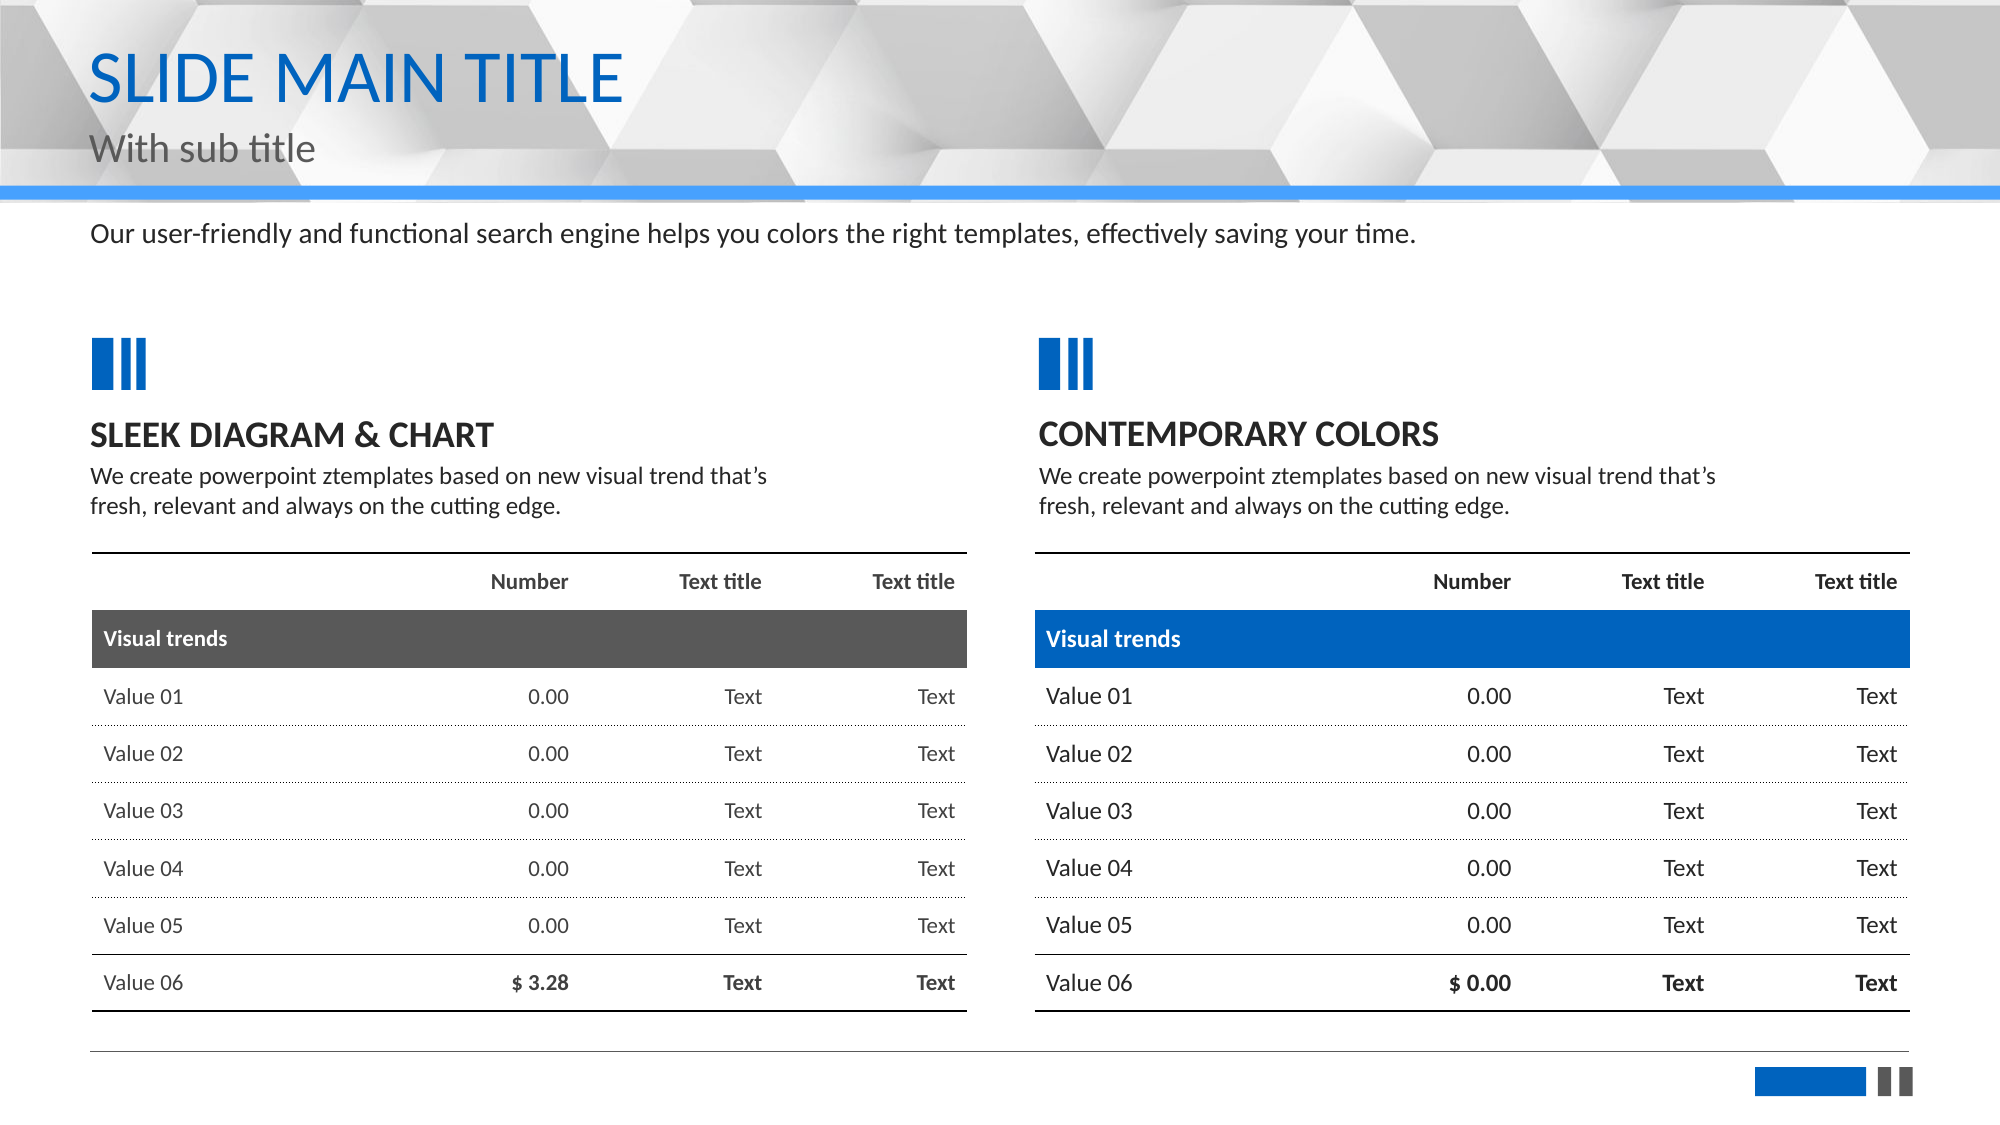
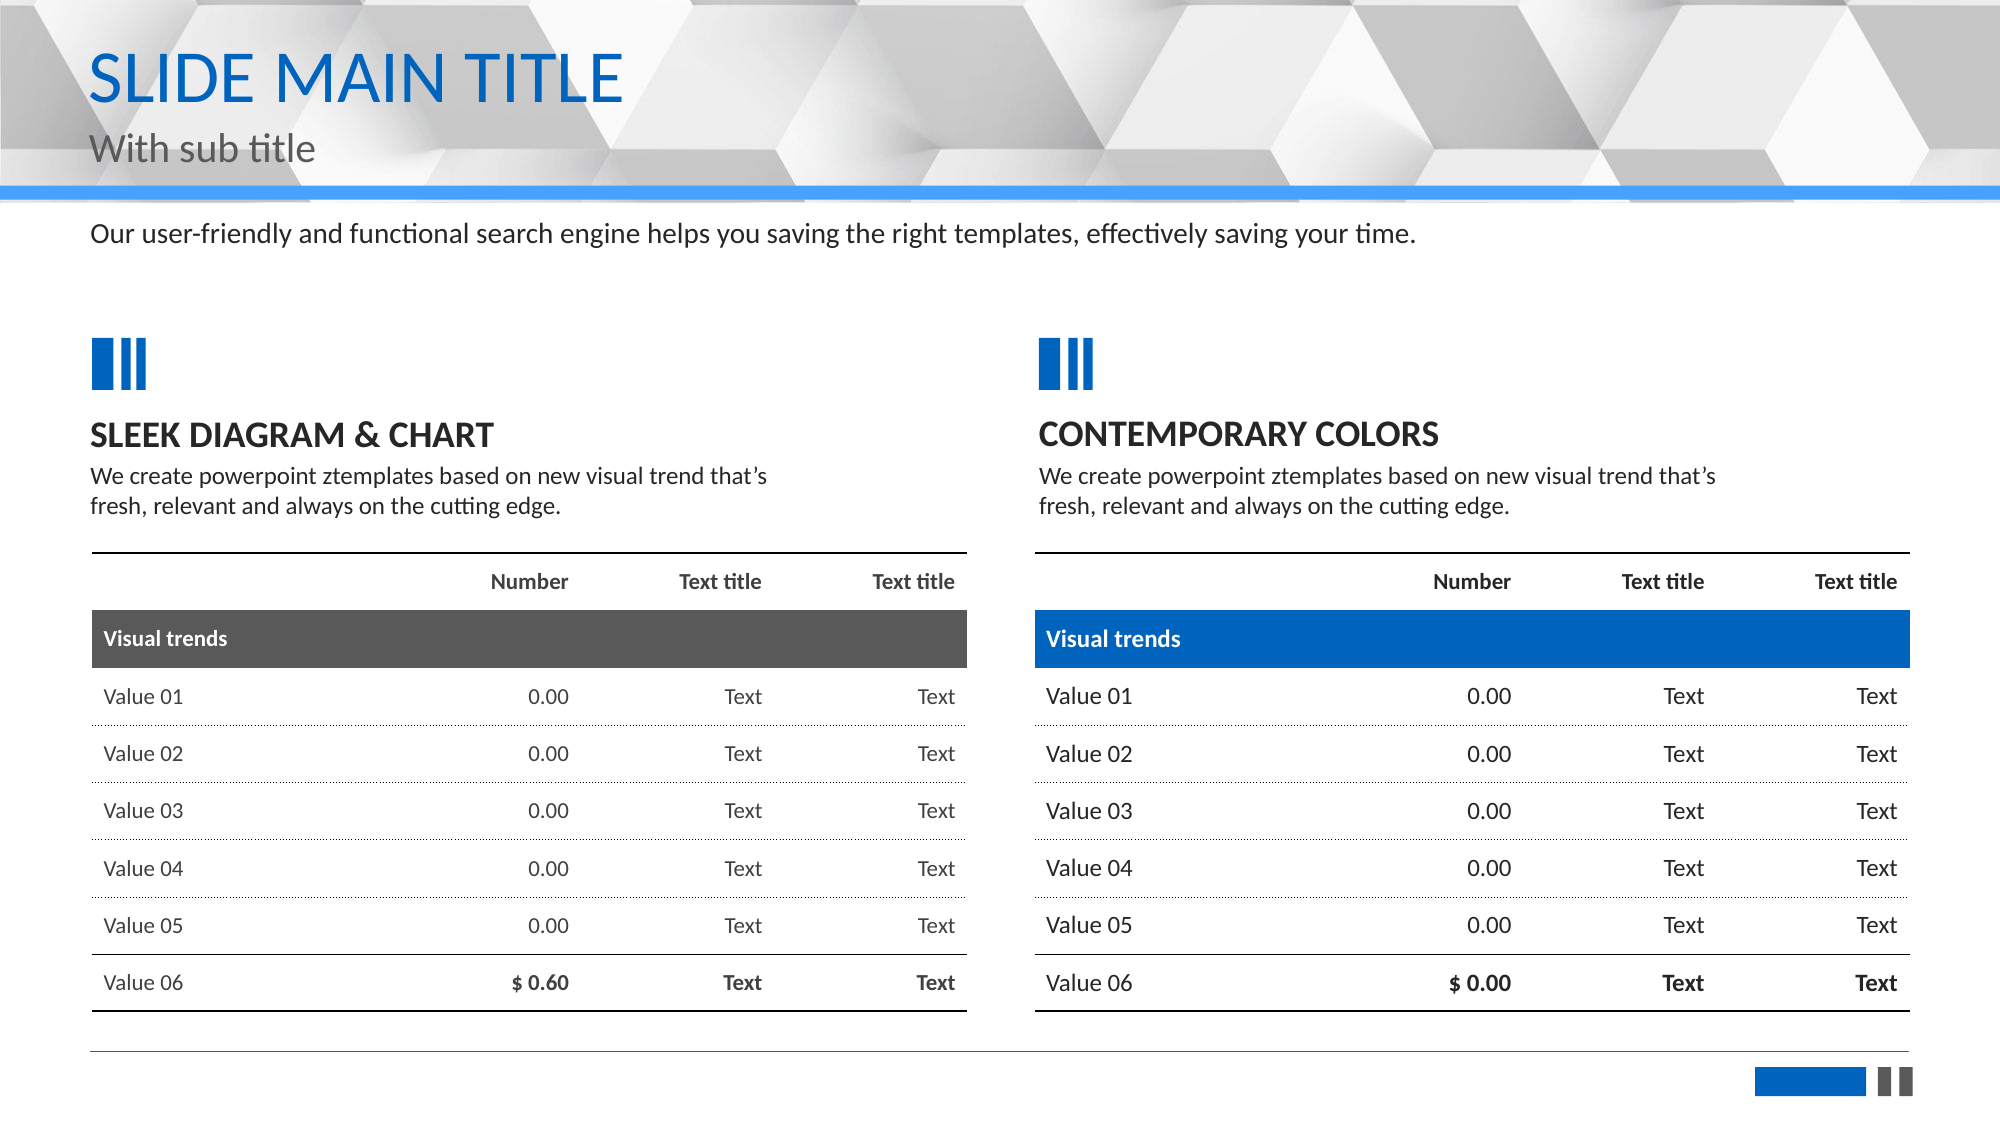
you colors: colors -> saving
3.28: 3.28 -> 0.60
